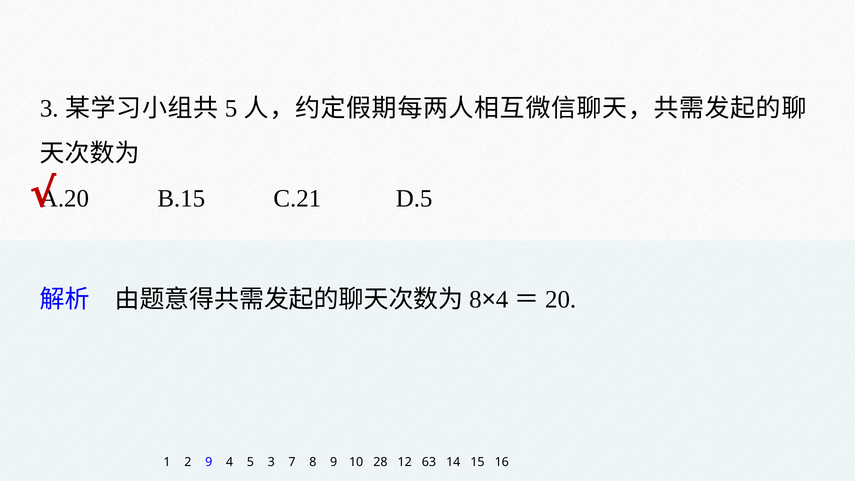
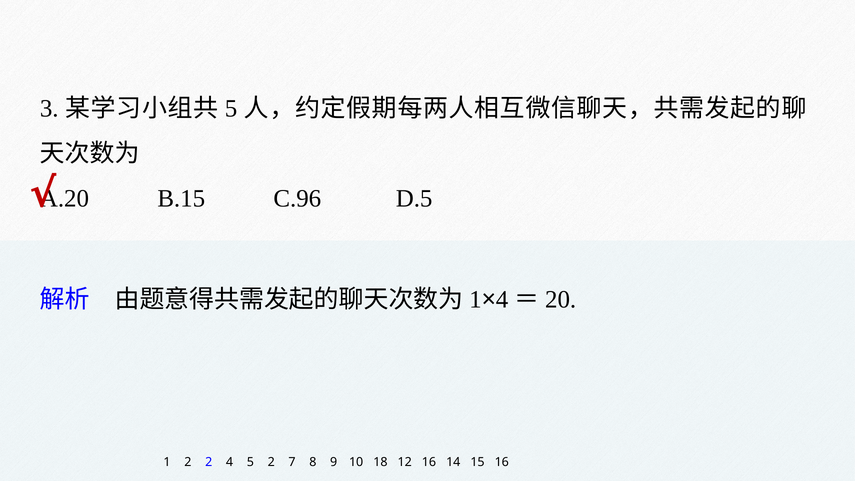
C.21: C.21 -> C.96
8 at (475, 299): 8 -> 1
2 9: 9 -> 2
5 3: 3 -> 2
28: 28 -> 18
12 63: 63 -> 16
